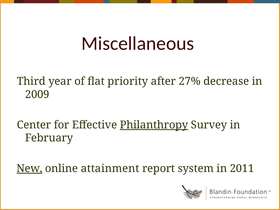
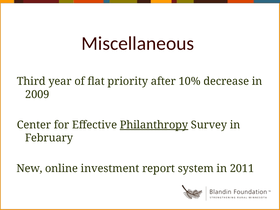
27%: 27% -> 10%
New underline: present -> none
attainment: attainment -> investment
